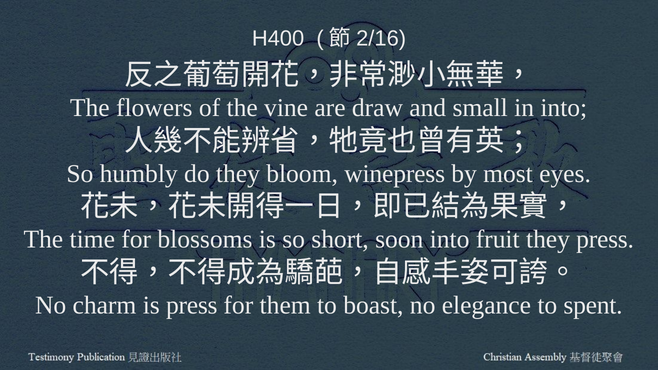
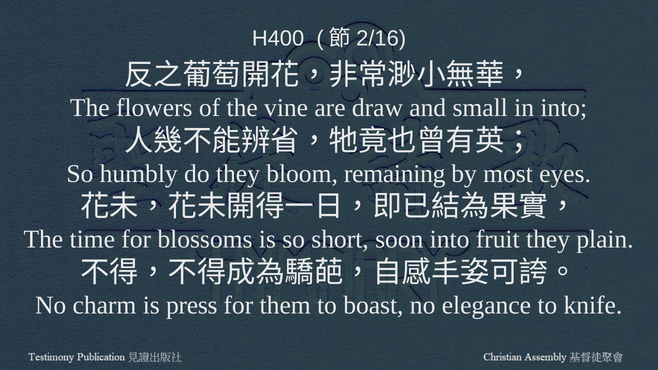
winepress: winepress -> remaining
they press: press -> plain
spent: spent -> knife
